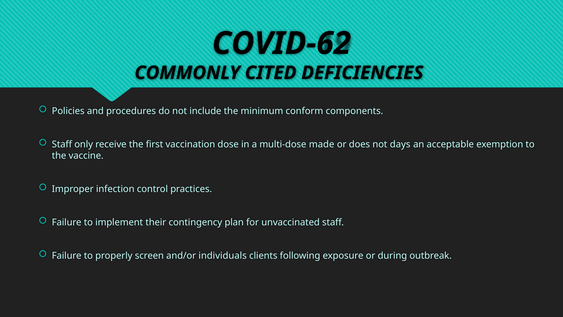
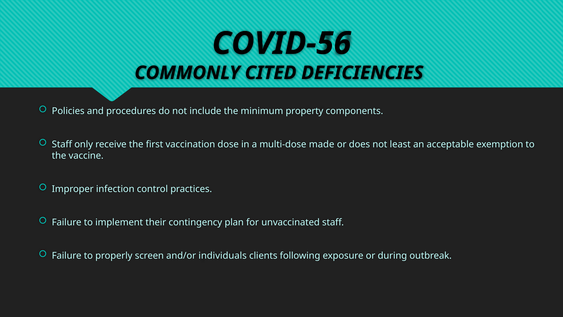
COVID-62: COVID-62 -> COVID-56
conform: conform -> property
days: days -> least
